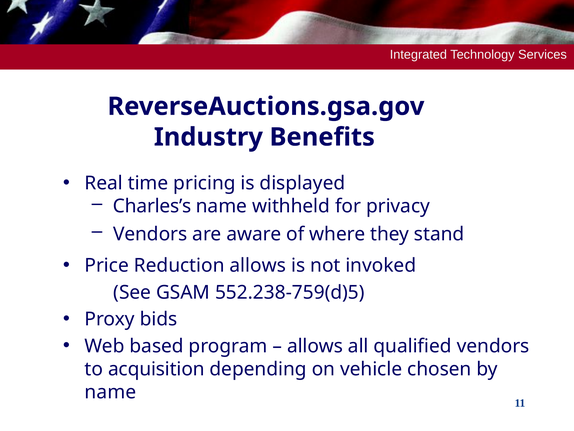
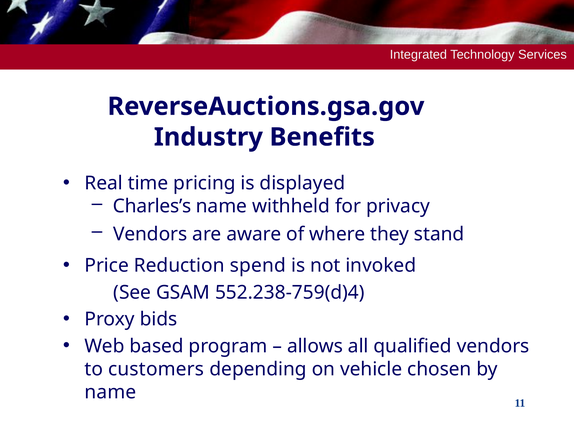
Reduction allows: allows -> spend
552.238-759(d)5: 552.238-759(d)5 -> 552.238-759(d)4
acquisition: acquisition -> customers
